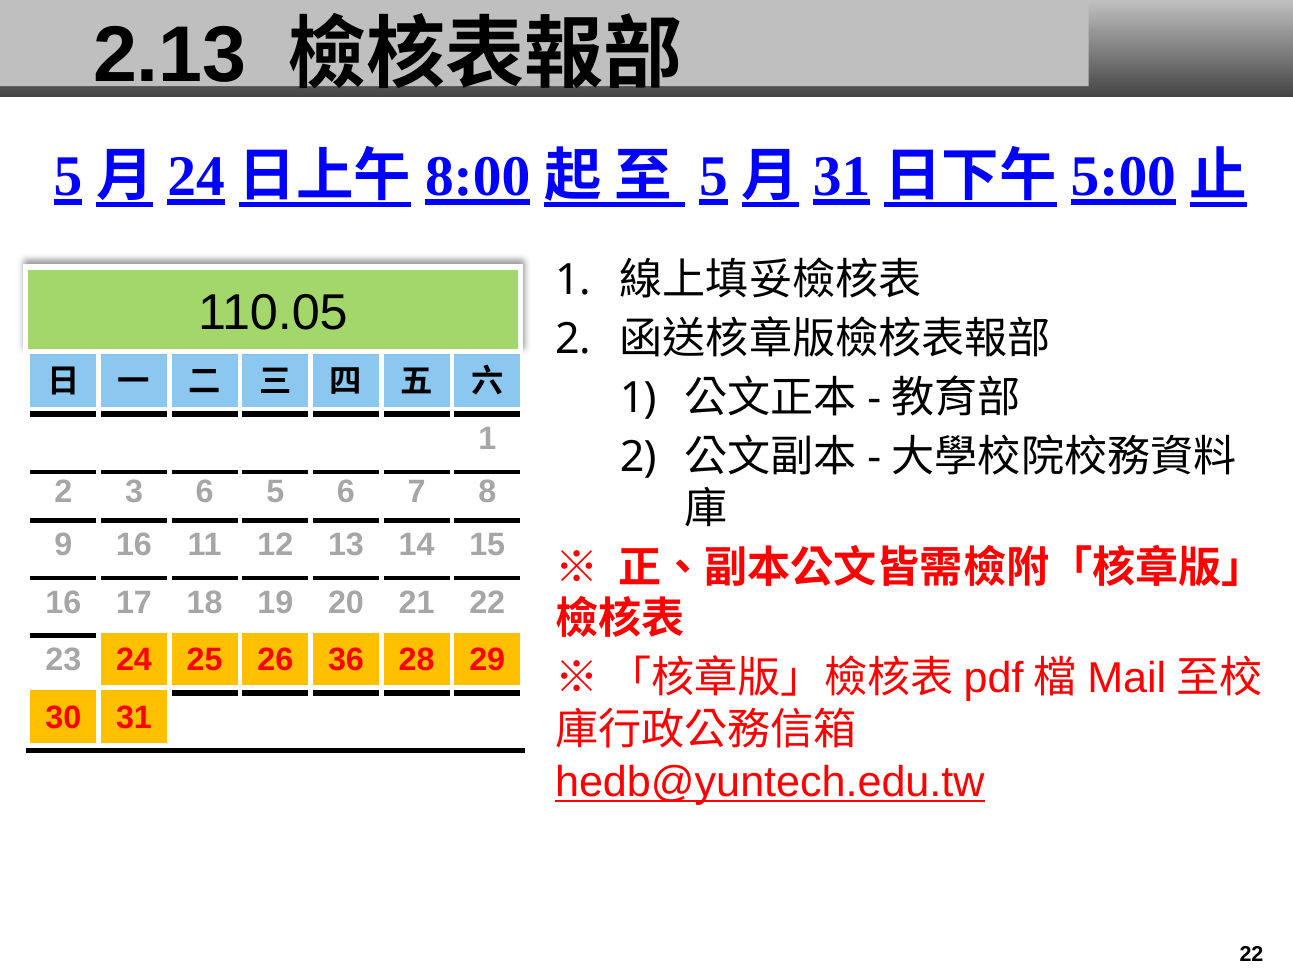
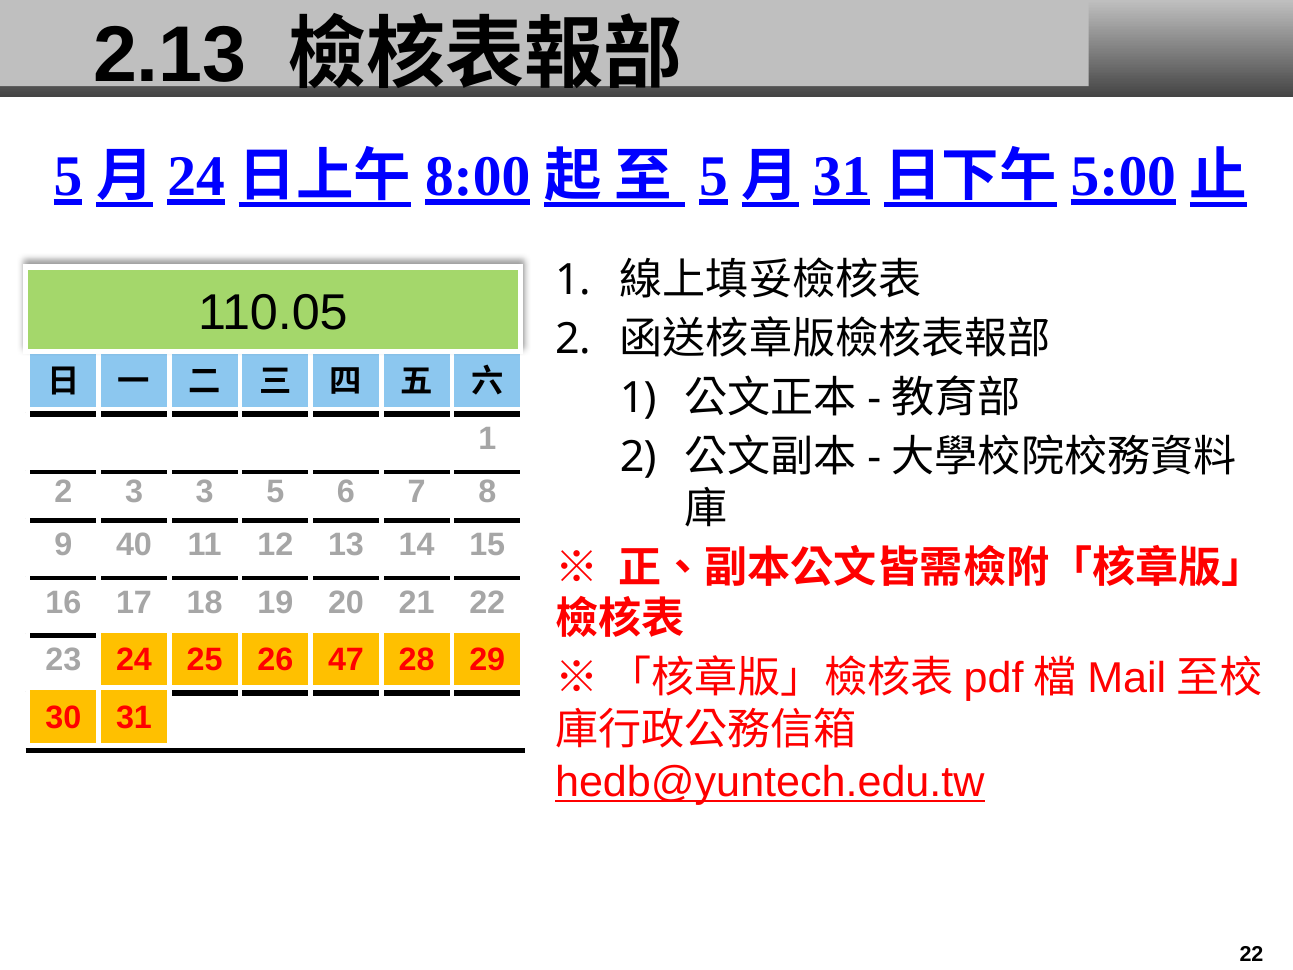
3 6: 6 -> 3
9 16: 16 -> 40
36: 36 -> 47
